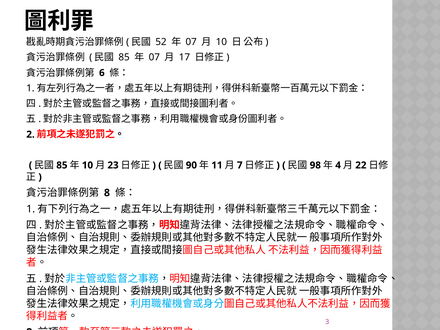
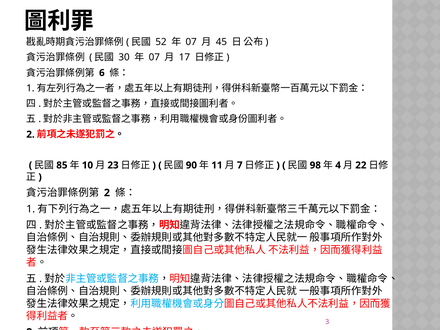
10 at (221, 42): 10 -> 45
85 at (124, 57): 85 -> 30
8 at (107, 193): 8 -> 2
